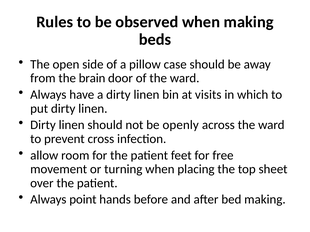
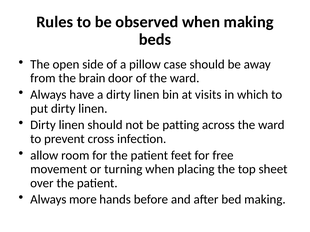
openly: openly -> patting
point: point -> more
